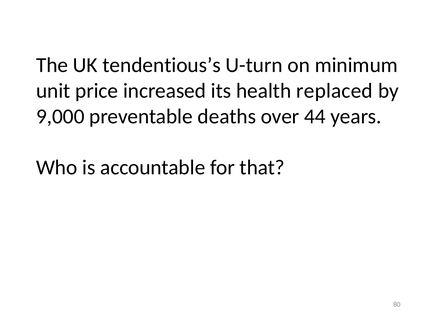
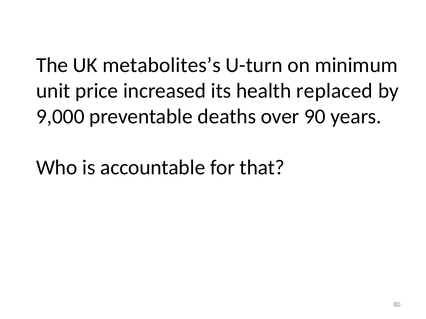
tendentious’s: tendentious’s -> metabolites’s
44: 44 -> 90
